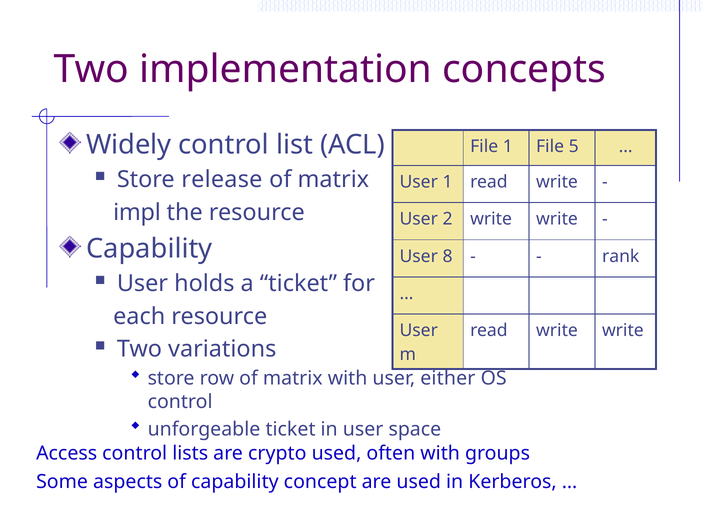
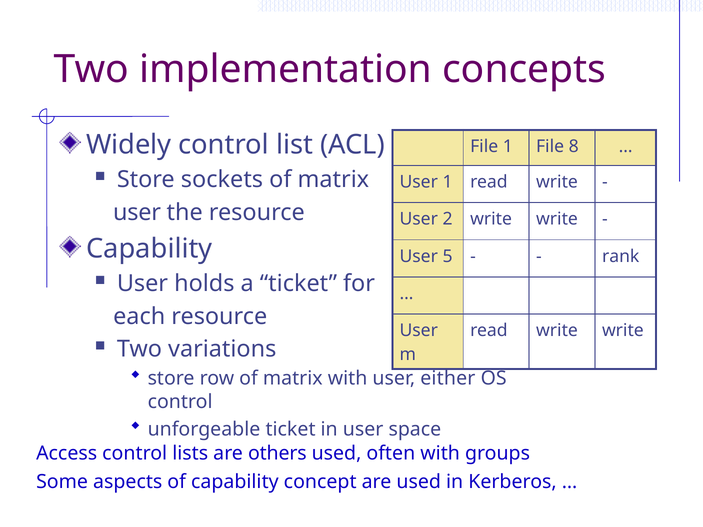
5: 5 -> 8
release: release -> sockets
impl at (137, 213): impl -> user
8: 8 -> 5
crypto: crypto -> others
